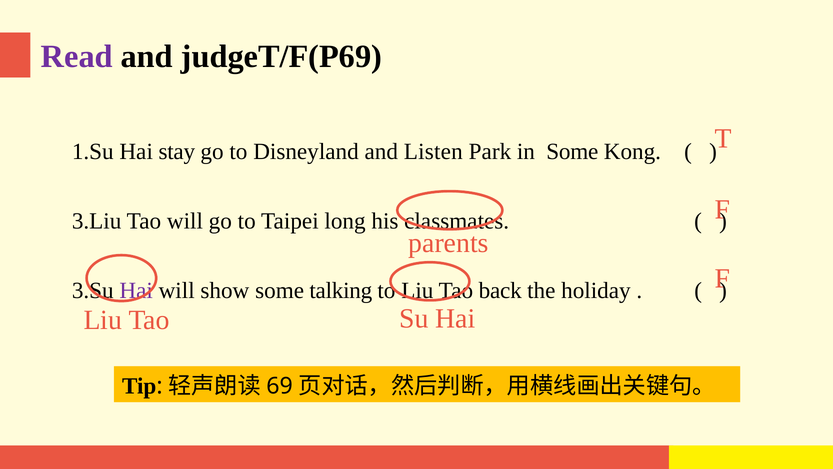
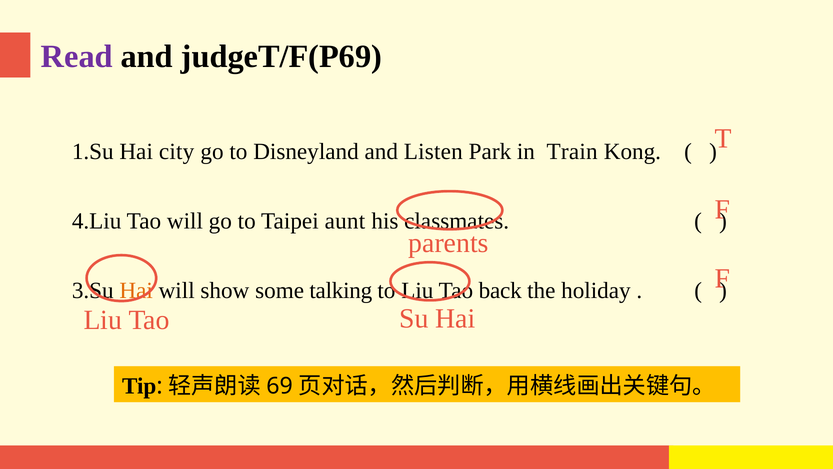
stay: stay -> city
in Some: Some -> Train
3.Liu: 3.Liu -> 4.Liu
long: long -> aunt
Hai at (136, 290) colour: purple -> orange
